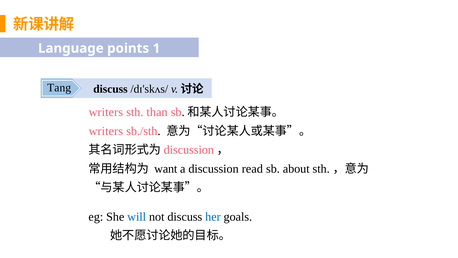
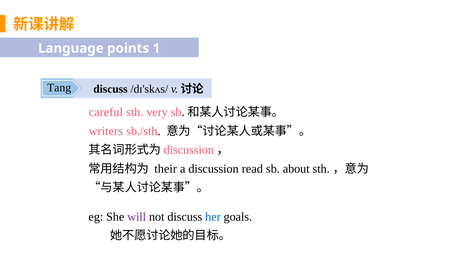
writers at (106, 112): writers -> careful
than: than -> very
want: want -> their
will colour: blue -> purple
